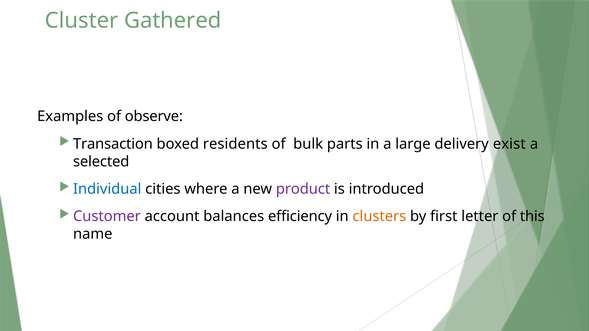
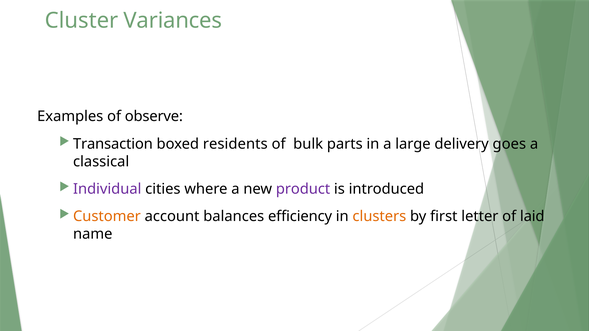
Gathered: Gathered -> Variances
exist: exist -> goes
selected: selected -> classical
Individual colour: blue -> purple
Customer colour: purple -> orange
this: this -> laid
